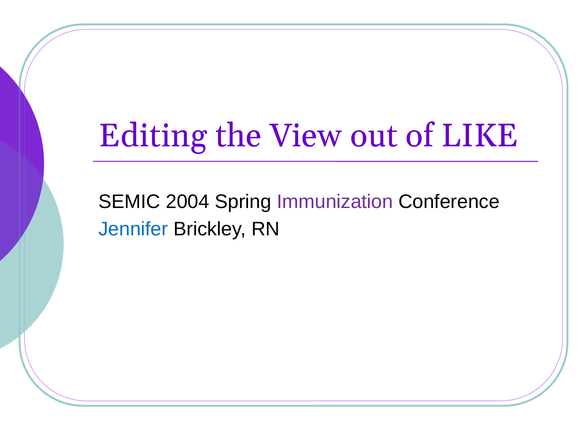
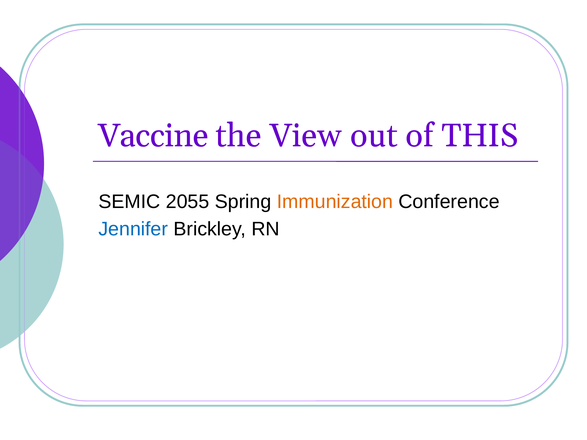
Editing: Editing -> Vaccine
LIKE: LIKE -> THIS
2004: 2004 -> 2055
Immunization colour: purple -> orange
